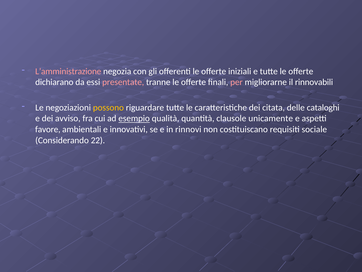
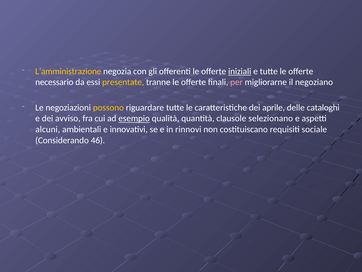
L’amministrazione colour: pink -> yellow
iniziali underline: none -> present
dichiarano: dichiarano -> necessario
presentate colour: pink -> yellow
rinnovabili: rinnovabili -> negoziano
citata: citata -> aprile
unicamente: unicamente -> selezionano
favore: favore -> alcuni
22: 22 -> 46
